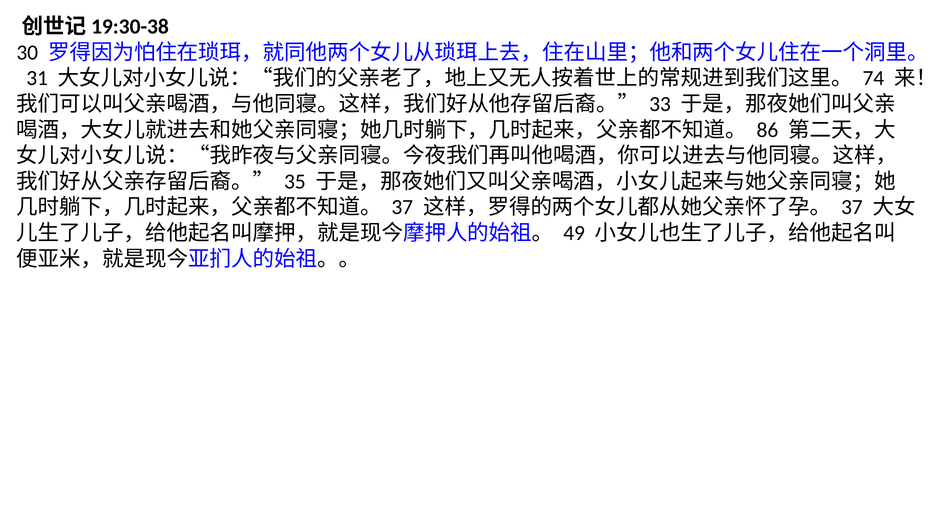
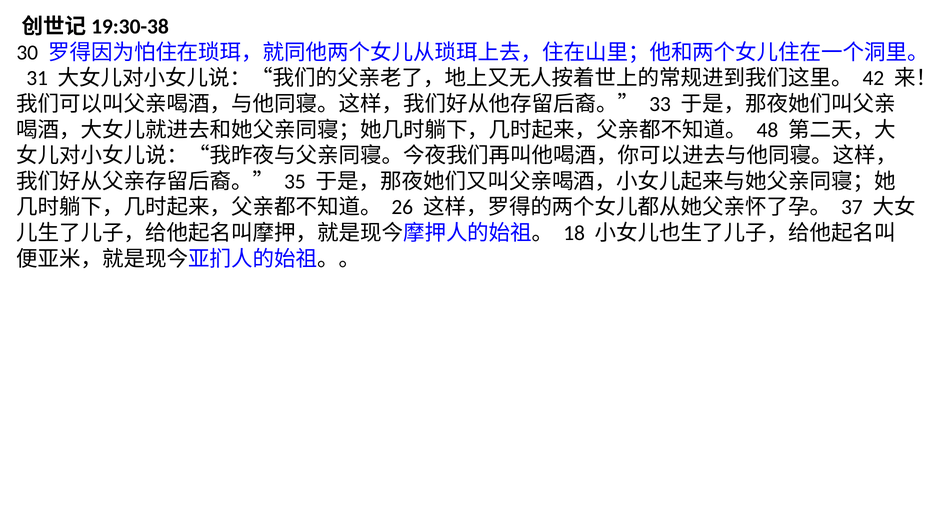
74: 74 -> 42
86: 86 -> 48
37 at (402, 207): 37 -> 26
49: 49 -> 18
